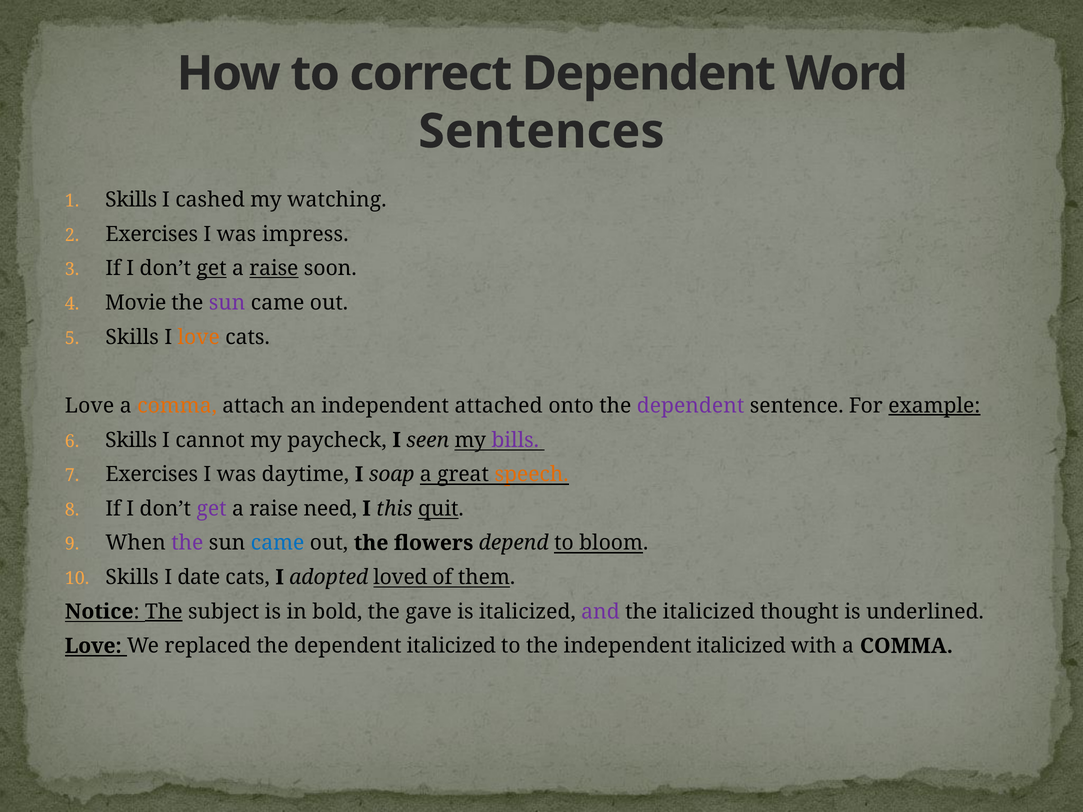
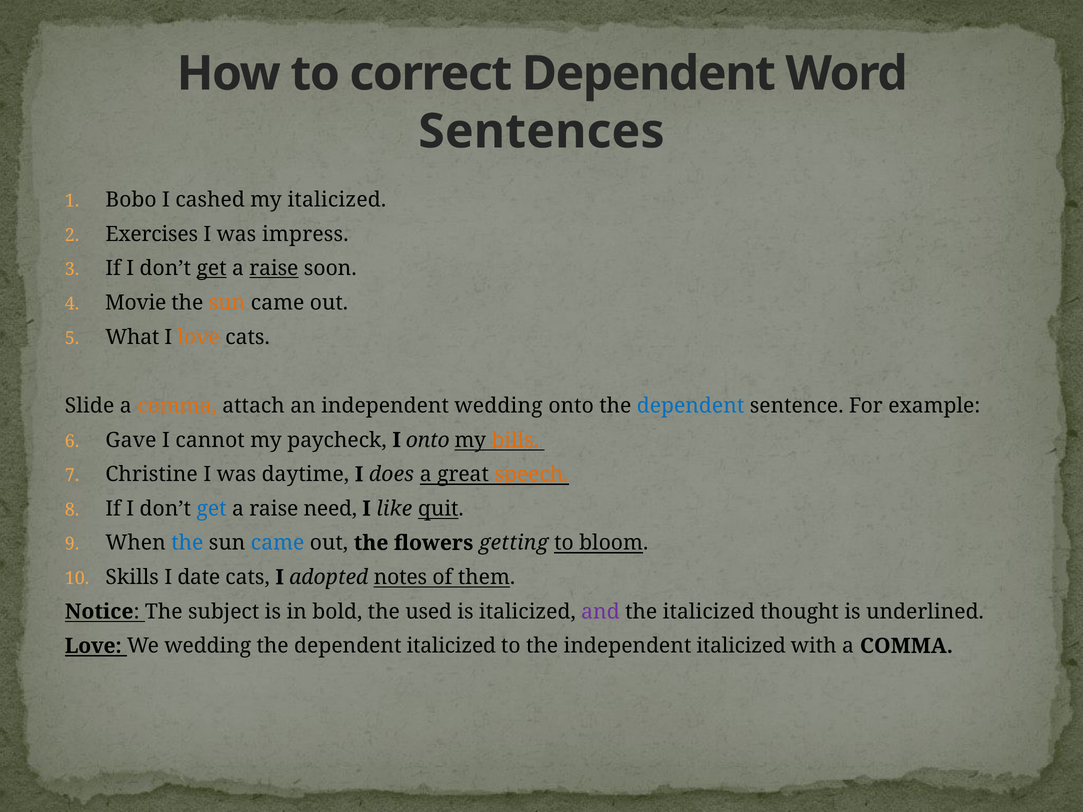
Skills at (131, 200): Skills -> Bobo
my watching: watching -> italicized
sun at (227, 303) colour: purple -> orange
Skills at (132, 337): Skills -> What
Love at (90, 406): Love -> Slide
independent attached: attached -> wedding
dependent at (691, 406) colour: purple -> blue
example underline: present -> none
Skills at (131, 440): Skills -> Gave
I seen: seen -> onto
bills colour: purple -> orange
Exercises at (152, 475): Exercises -> Christine
soap: soap -> does
get at (212, 509) colour: purple -> blue
this: this -> like
the at (187, 543) colour: purple -> blue
depend: depend -> getting
loved: loved -> notes
The at (164, 612) underline: present -> none
gave: gave -> used
We replaced: replaced -> wedding
